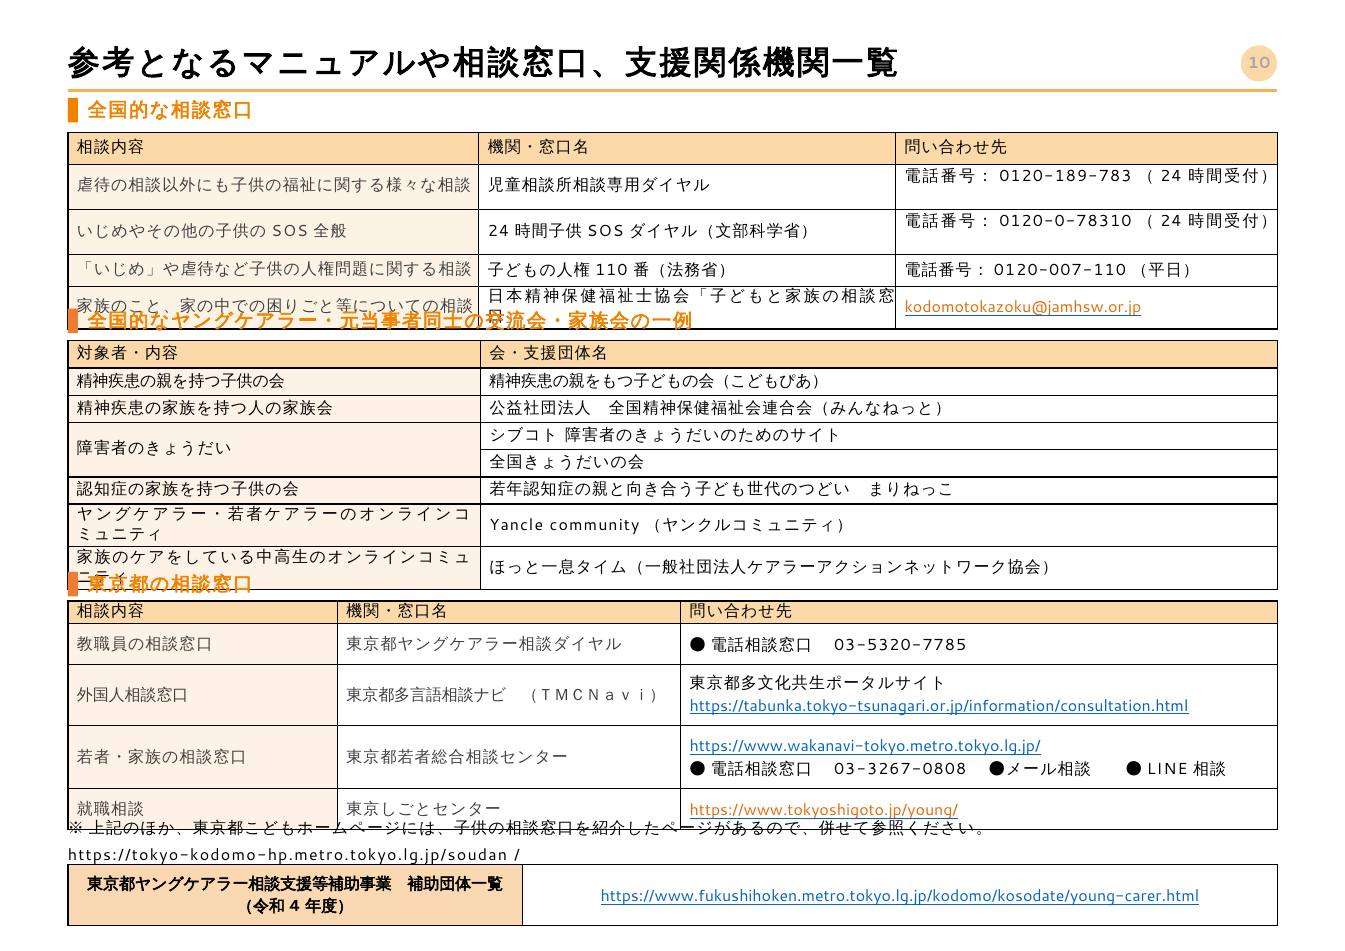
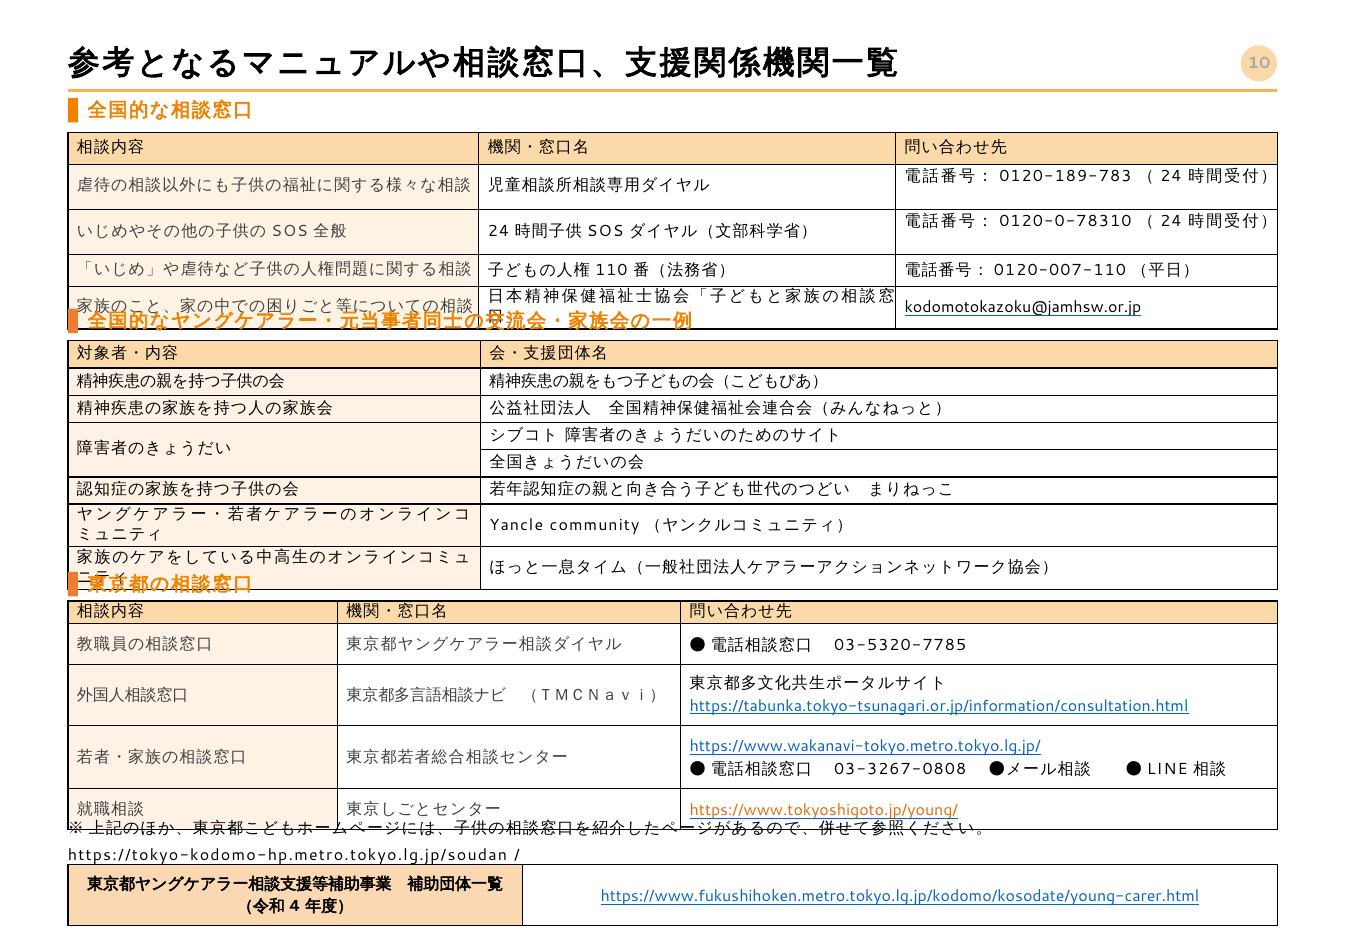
kodomotokazoku@jamhsw.or.jp colour: orange -> black
